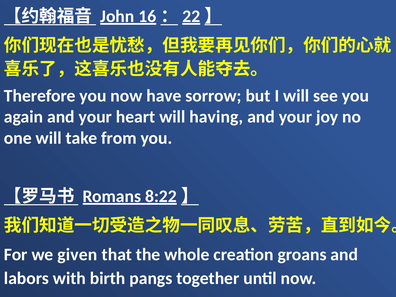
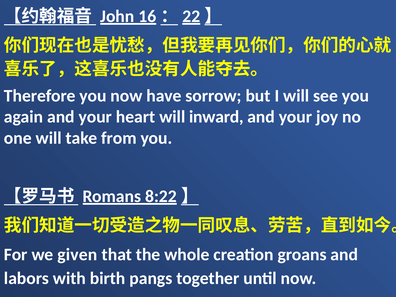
having: having -> inward
